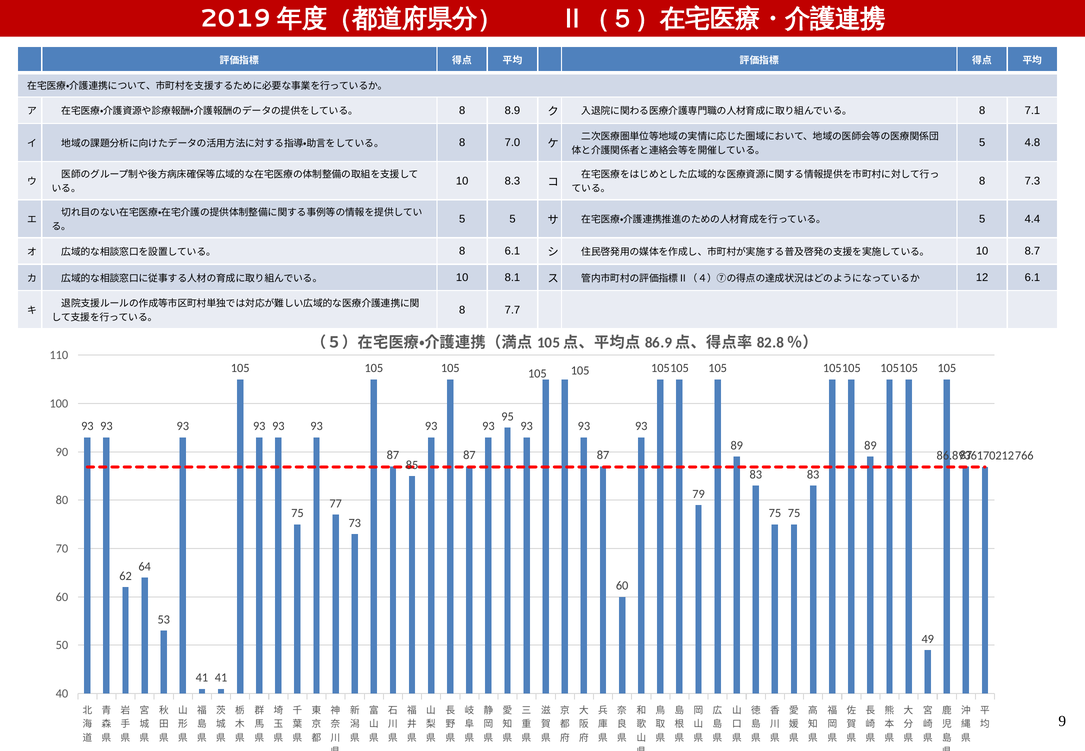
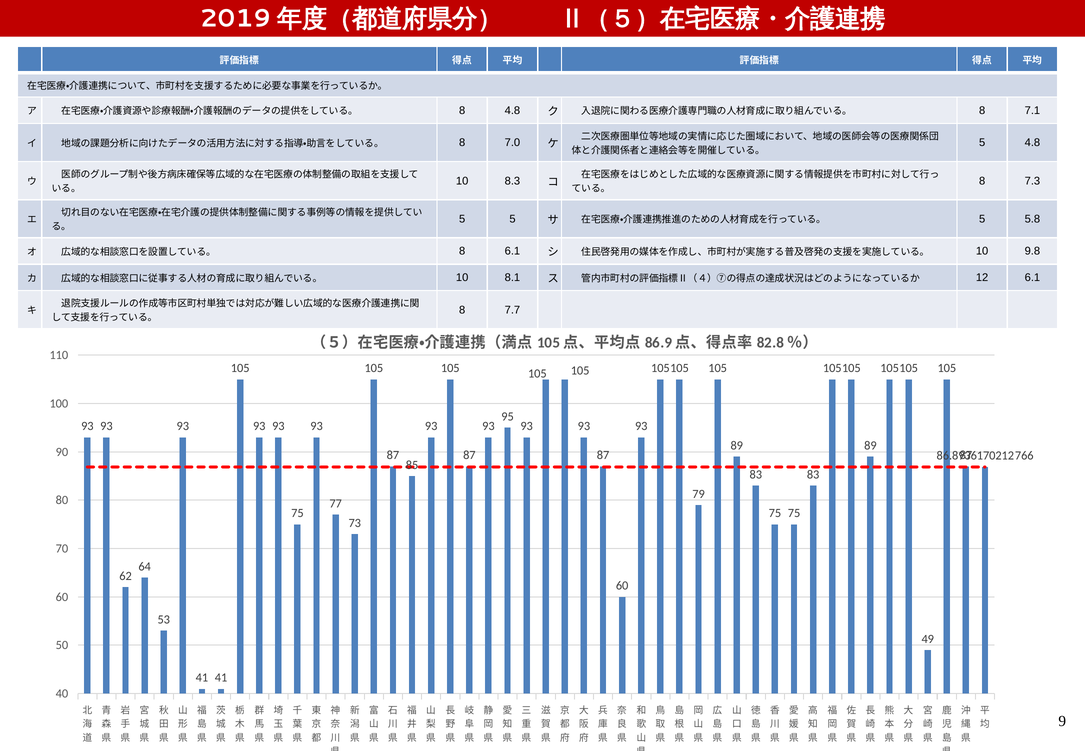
8 8.9: 8.9 -> 4.8
4.4: 4.4 -> 5.8
8.7: 8.7 -> 9.8
